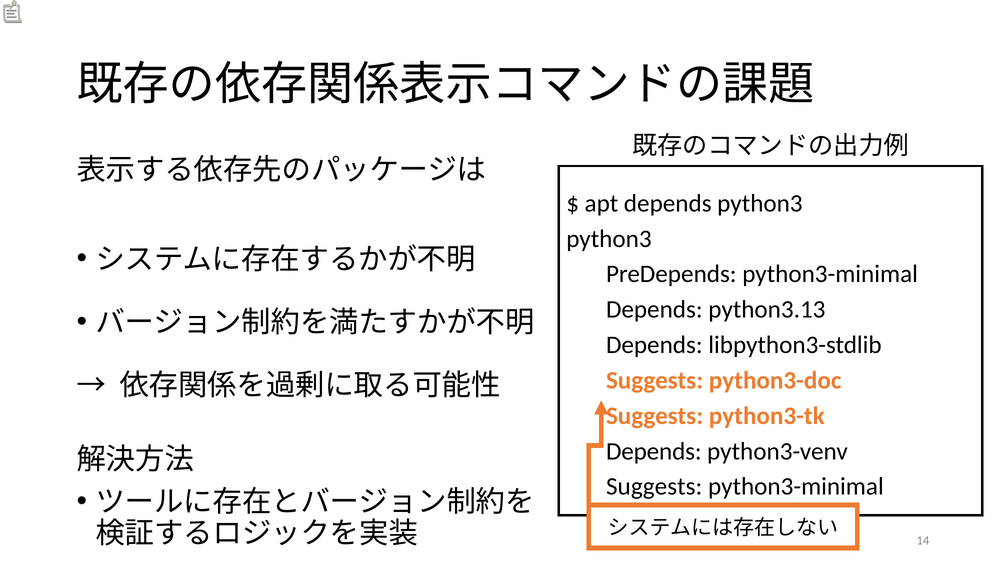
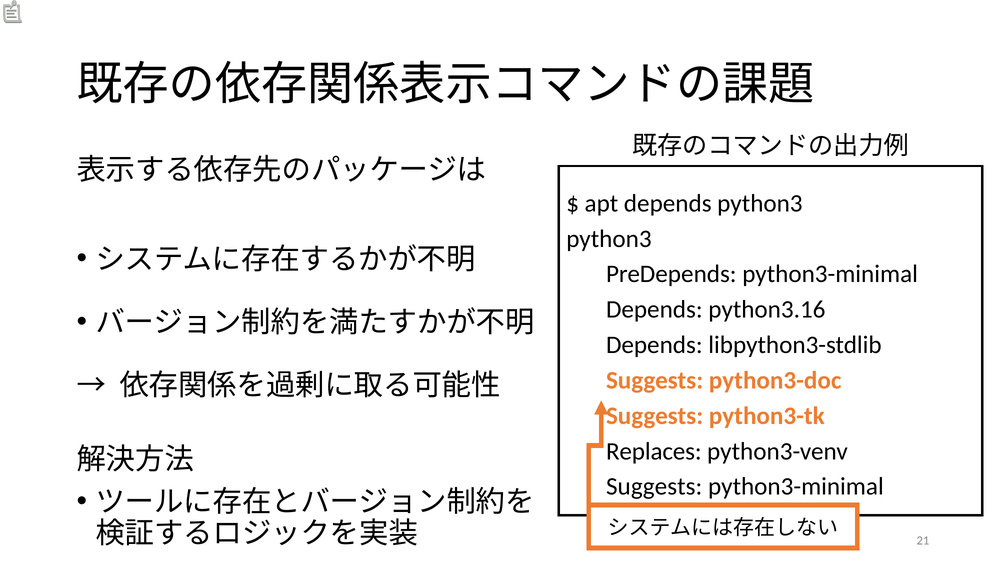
python3.13: python3.13 -> python3.16
Depends at (654, 451): Depends -> Replaces
14: 14 -> 21
